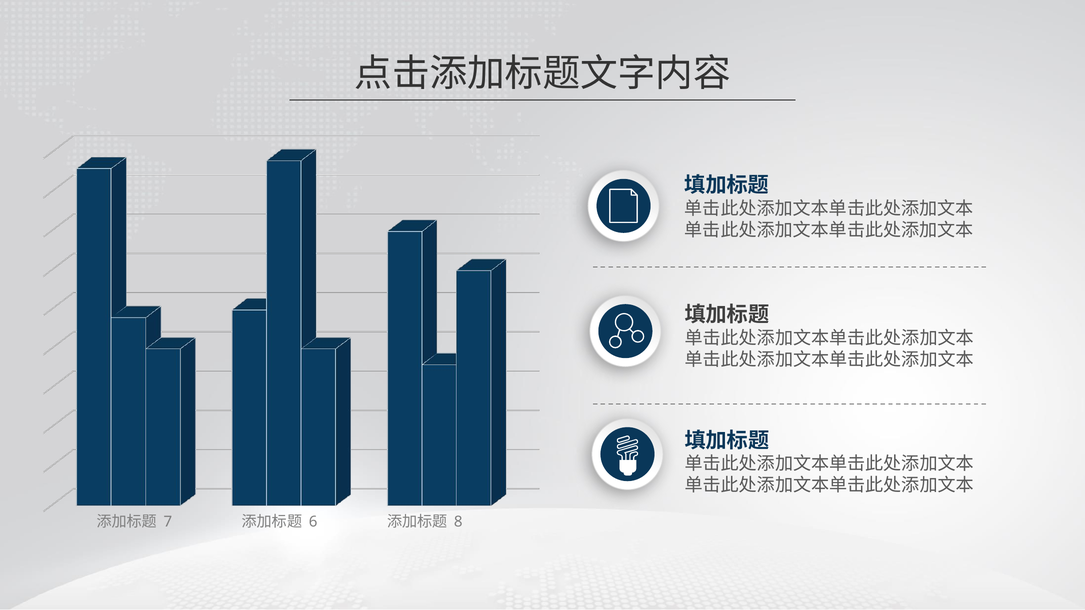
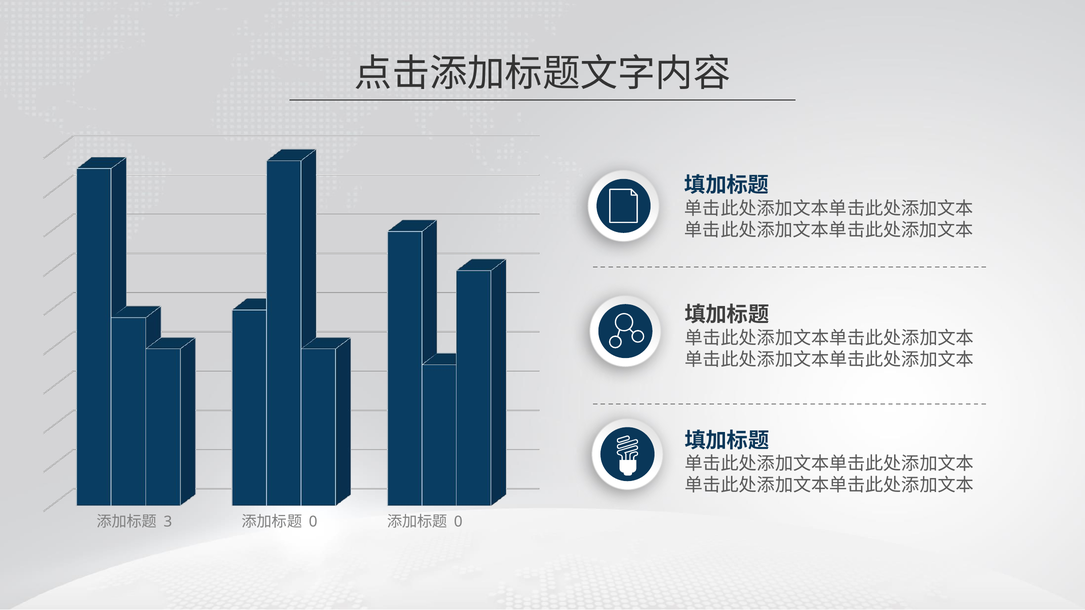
7: 7 -> 3
6 at (313, 522): 6 -> 0
8 at (458, 522): 8 -> 0
